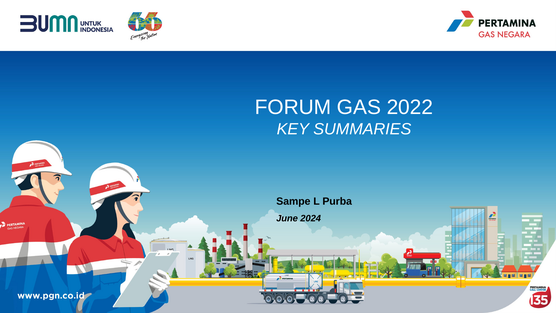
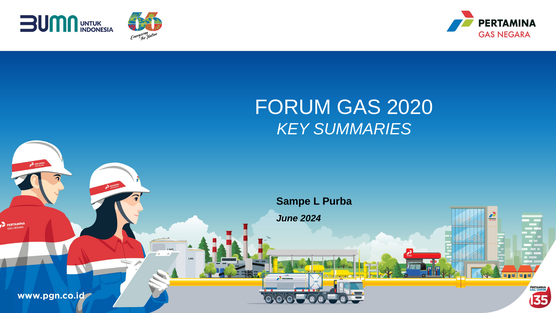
2022: 2022 -> 2020
